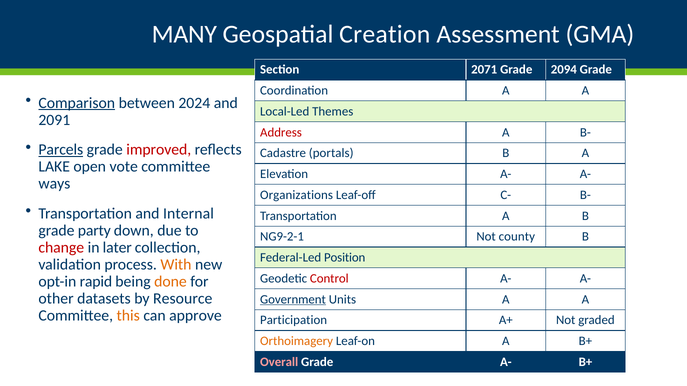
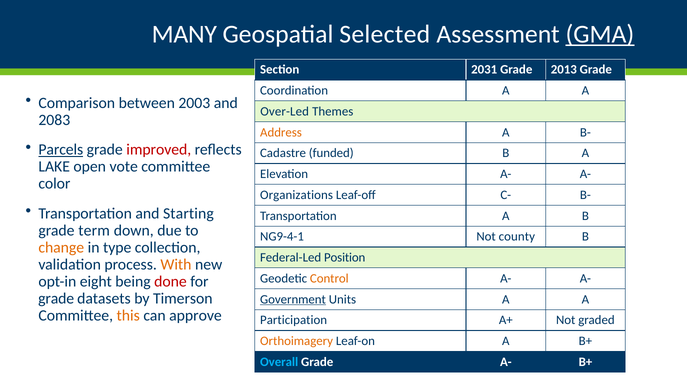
Creation: Creation -> Selected
GMA underline: none -> present
2071: 2071 -> 2031
2094: 2094 -> 2013
Comparison underline: present -> none
2024: 2024 -> 2003
Local-Led: Local-Led -> Over-Led
2091: 2091 -> 2083
Address colour: red -> orange
portals: portals -> funded
ways: ways -> color
Internal: Internal -> Starting
party: party -> term
NG9-2-1: NG9-2-1 -> NG9-4-1
change colour: red -> orange
later: later -> type
Control colour: red -> orange
rapid: rapid -> eight
done colour: orange -> red
other at (56, 299): other -> grade
Resource: Resource -> Timerson
Overall colour: pink -> light blue
